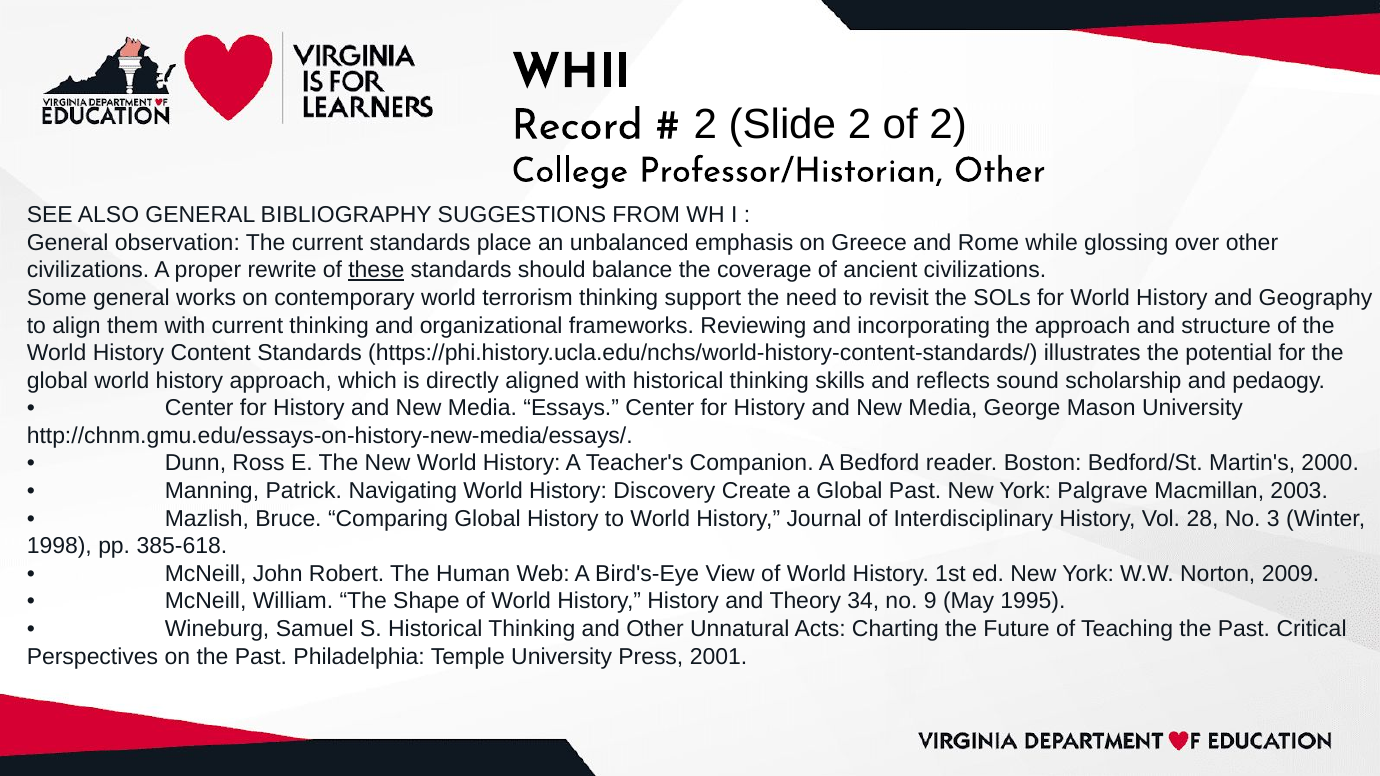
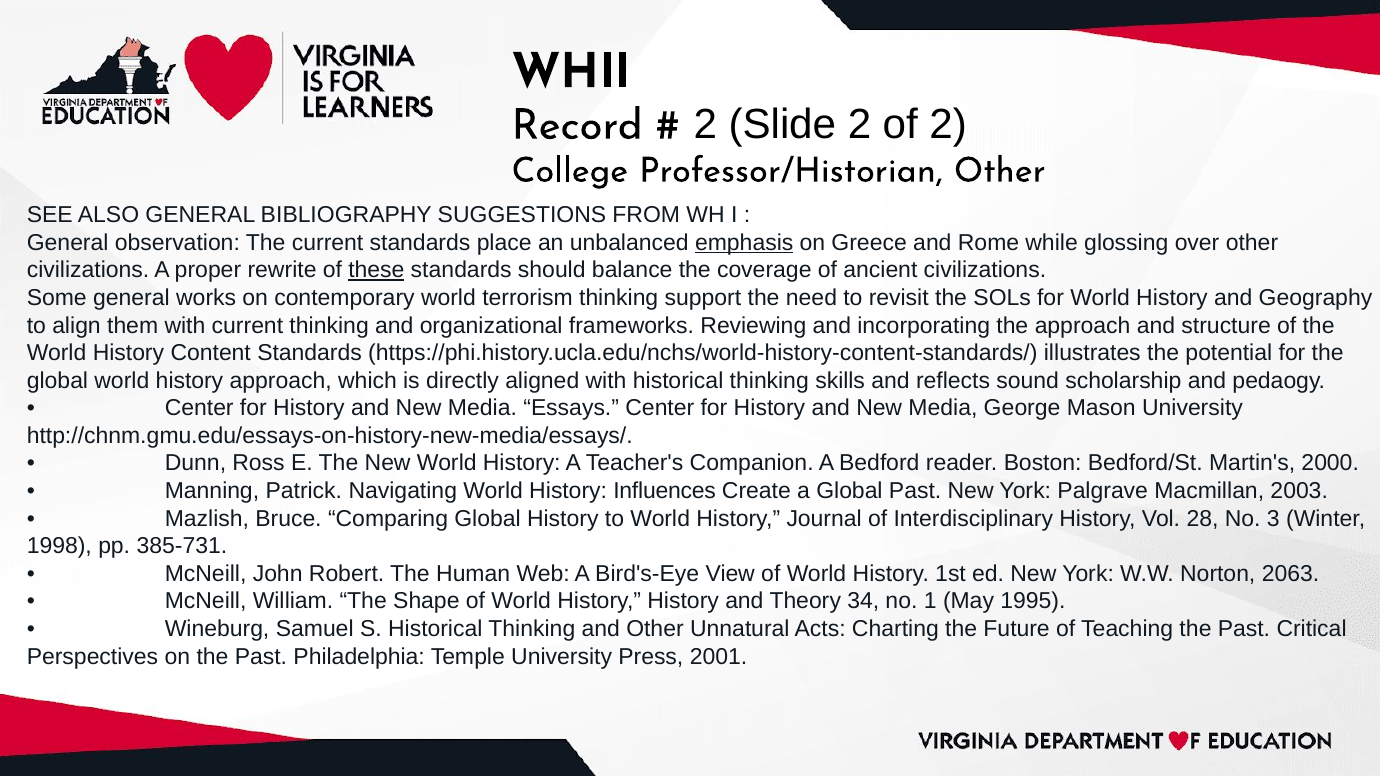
emphasis underline: none -> present
Discovery: Discovery -> Influences
385-618: 385-618 -> 385-731
2009: 2009 -> 2063
9: 9 -> 1
